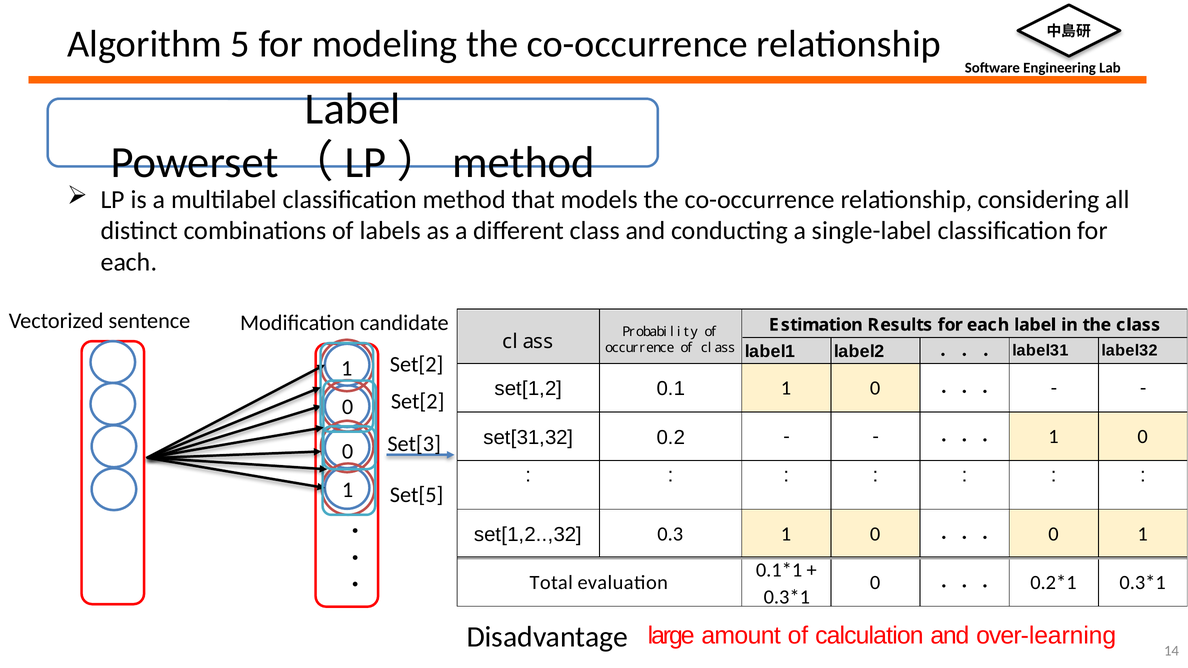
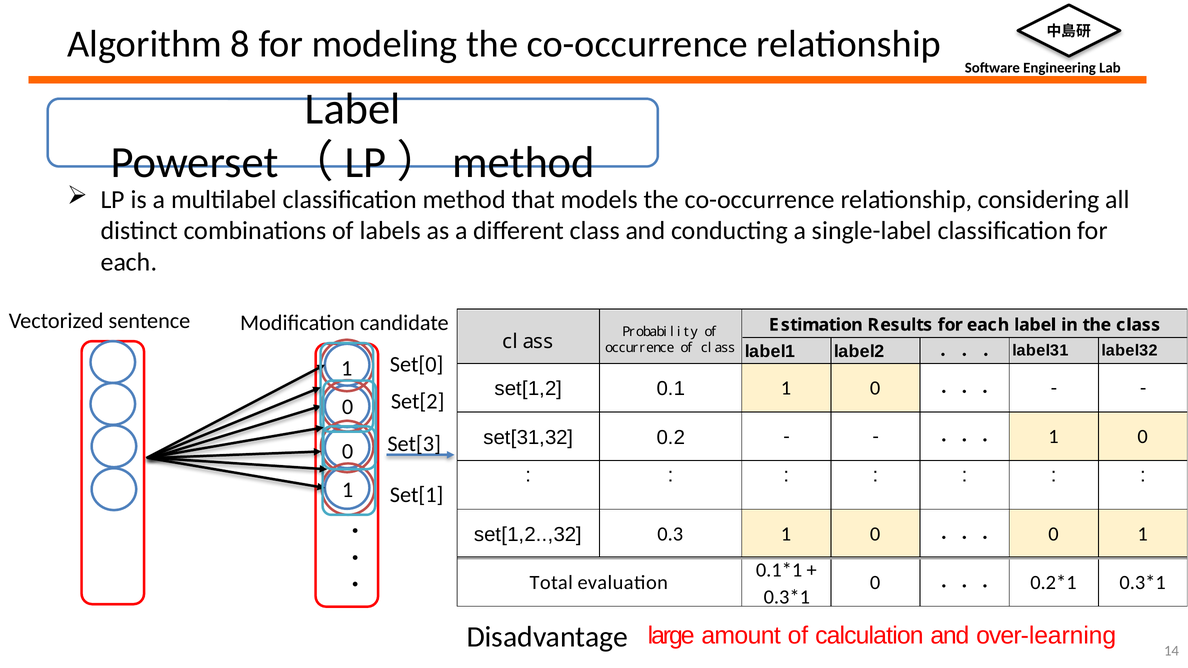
5: 5 -> 8
Set[2 at (417, 364): Set[2 -> Set[0
Set[5: Set[5 -> Set[1
